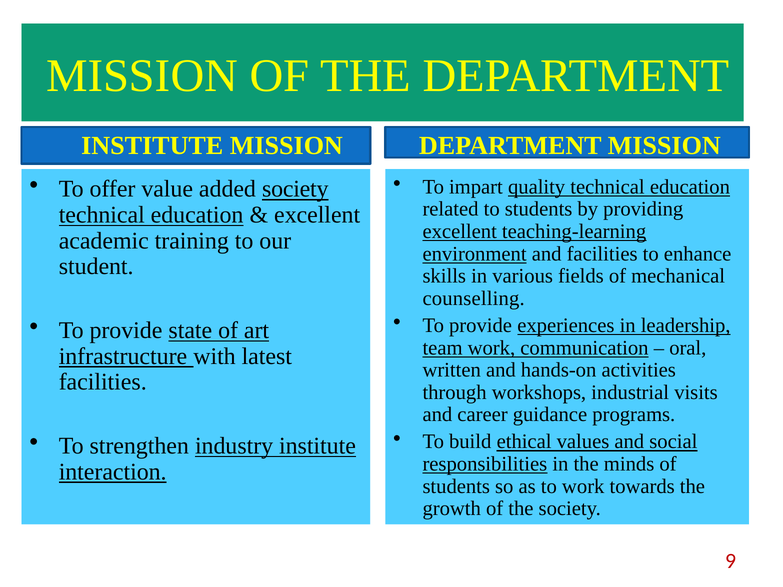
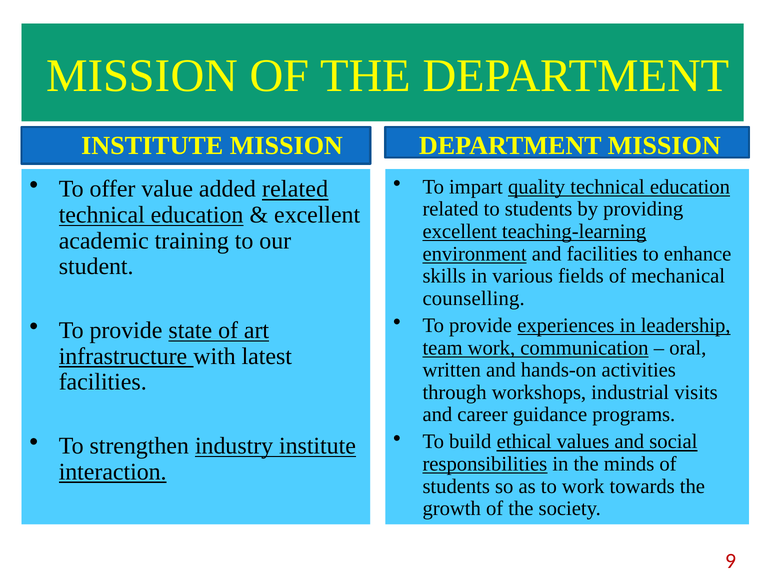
added society: society -> related
